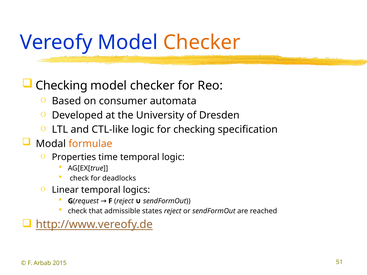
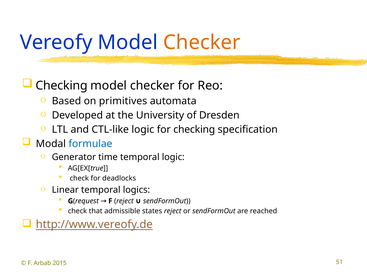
consumer: consumer -> primitives
formulae colour: orange -> blue
Properties: Properties -> Generator
